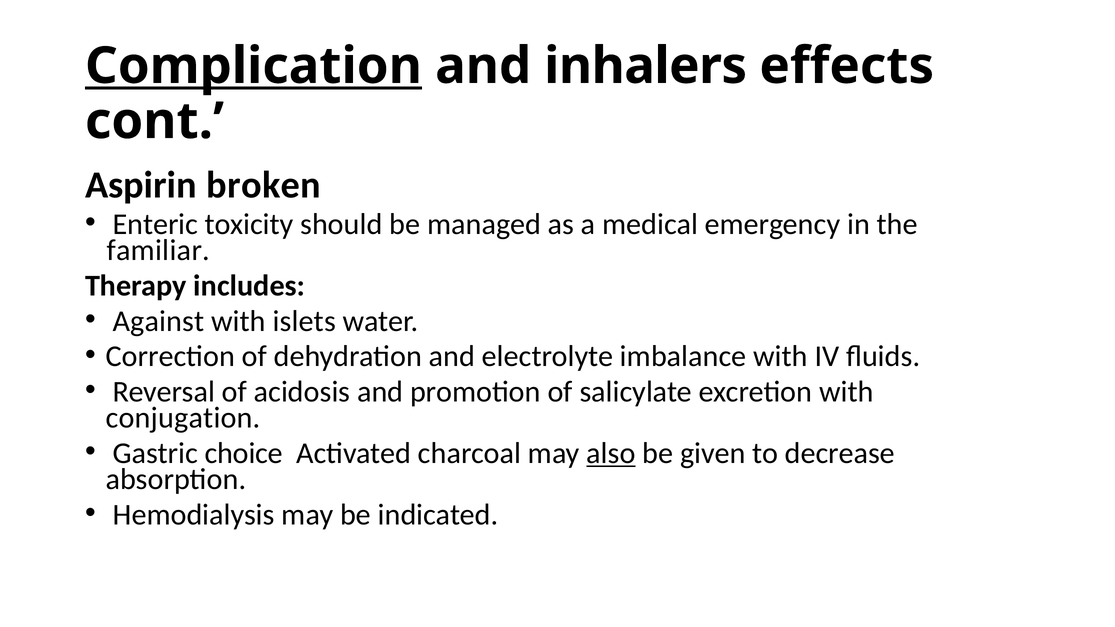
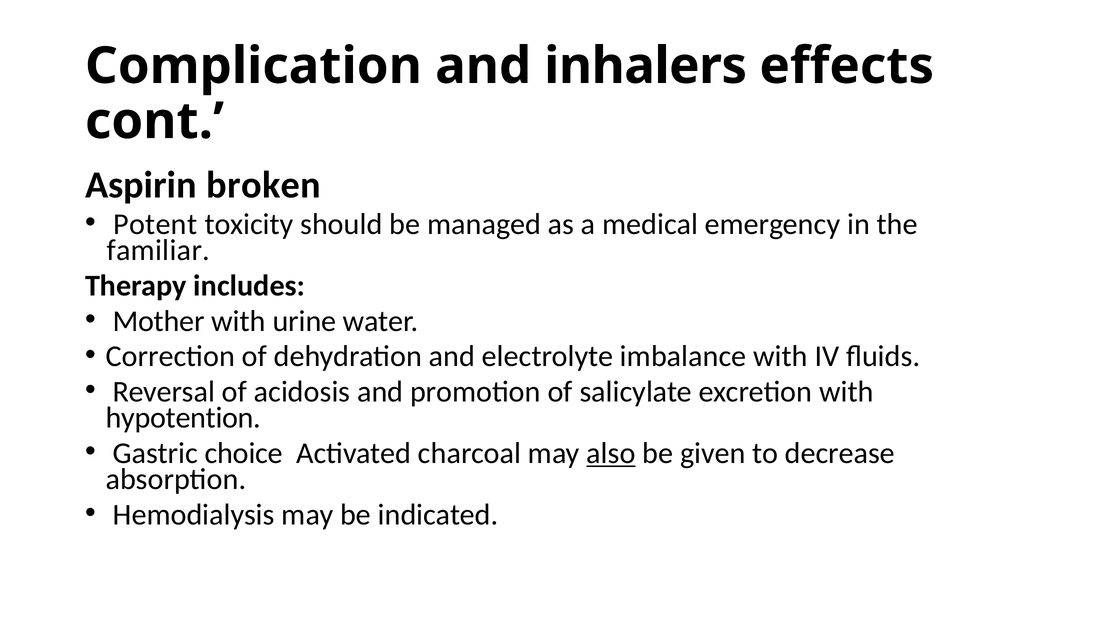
Complication underline: present -> none
Enteric: Enteric -> Potent
Against: Against -> Mother
islets: islets -> urine
conjugation: conjugation -> hypotention
